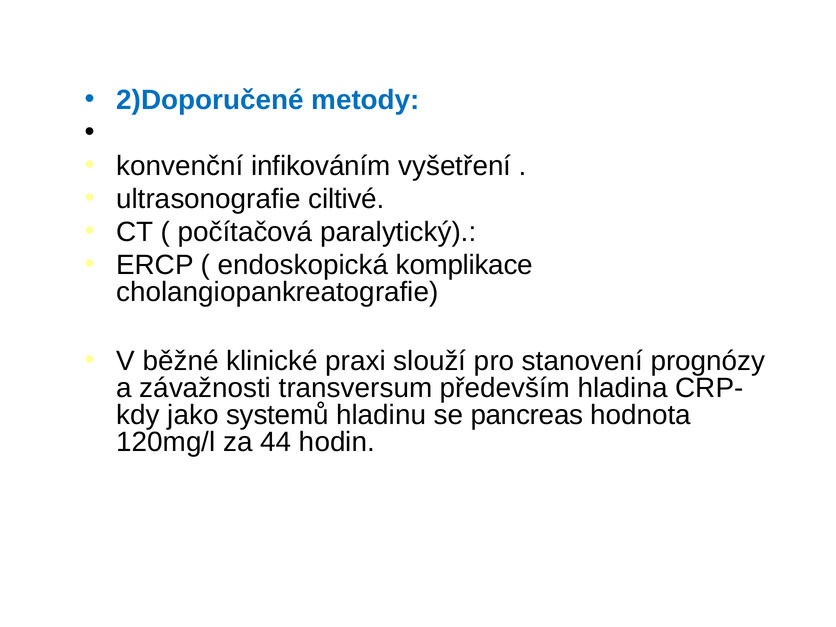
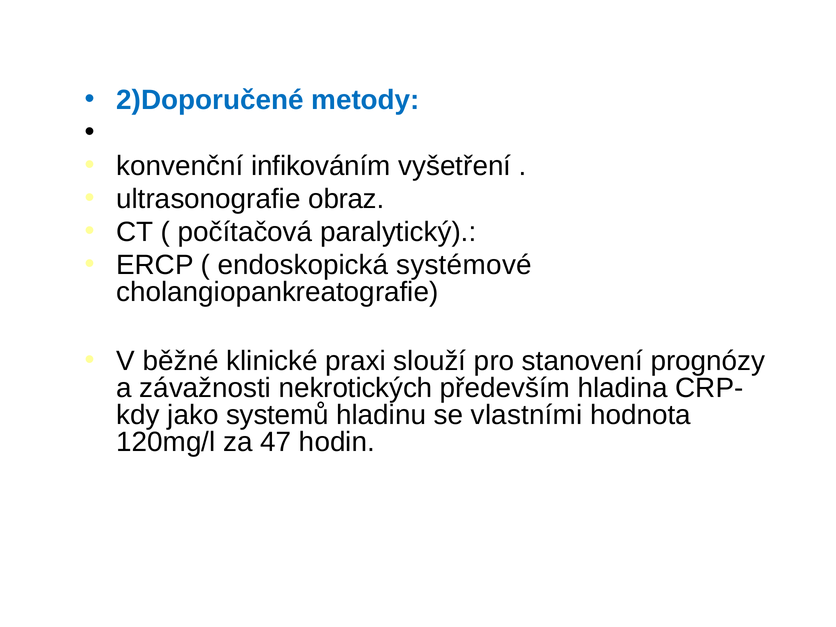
ciltivé: ciltivé -> obraz
komplikace: komplikace -> systémové
transversum: transversum -> nekrotických
pancreas: pancreas -> vlastními
44: 44 -> 47
